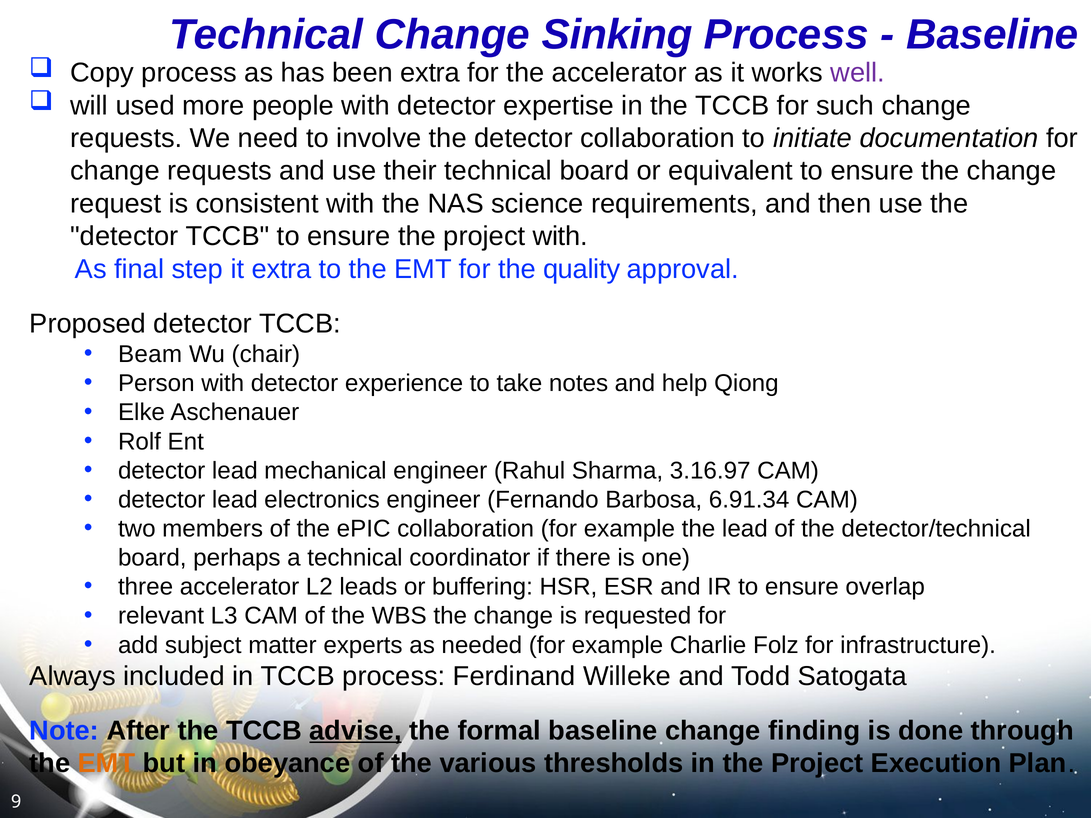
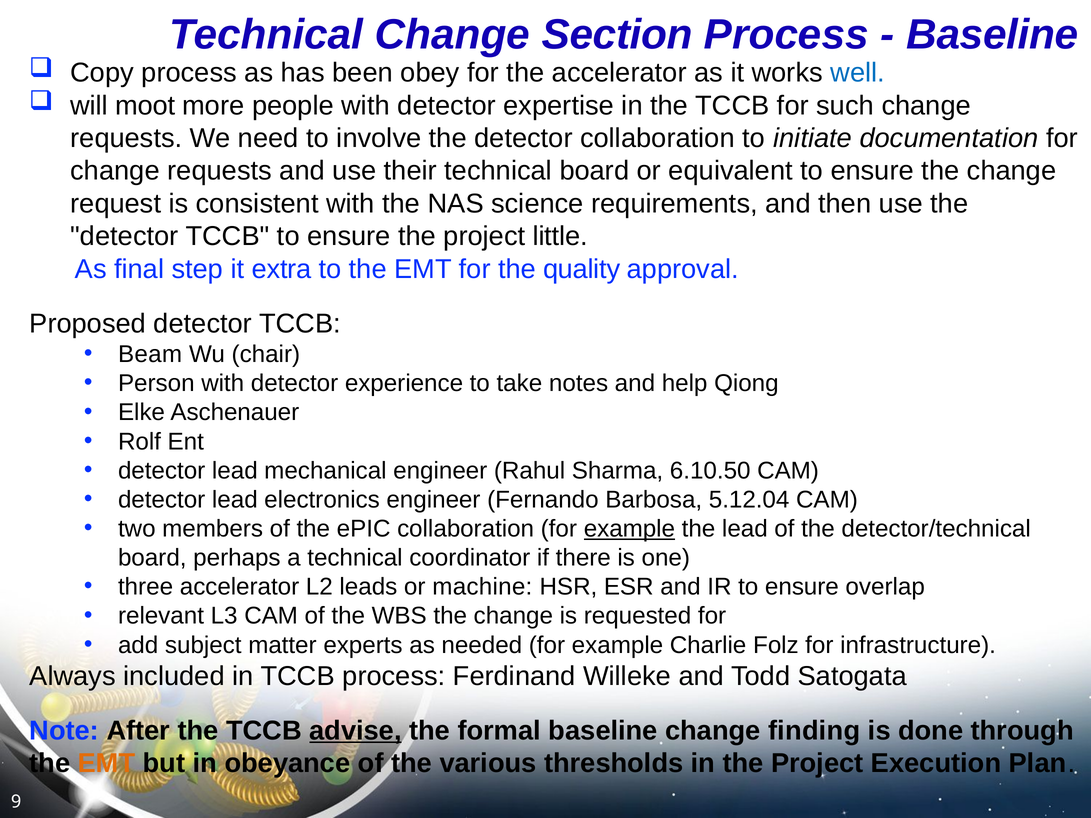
Sinking: Sinking -> Section
been extra: extra -> obey
well colour: purple -> blue
used: used -> moot
project with: with -> little
3.16.97: 3.16.97 -> 6.10.50
6.91.34: 6.91.34 -> 5.12.04
example at (629, 529) underline: none -> present
buffering: buffering -> machine
